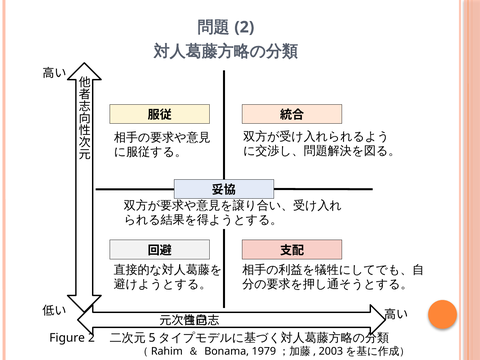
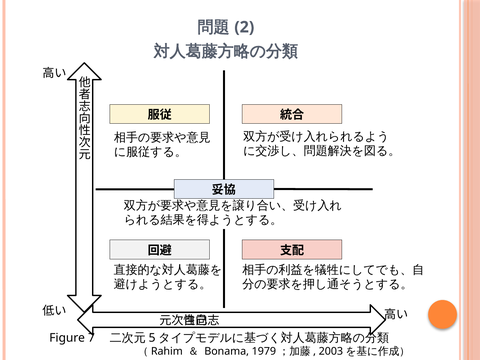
Figure 2: 2 -> 7
